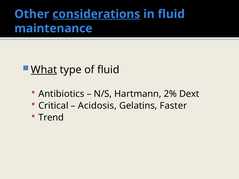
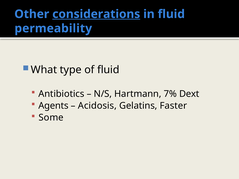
maintenance: maintenance -> permeability
What underline: present -> none
2%: 2% -> 7%
Critical: Critical -> Agents
Trend: Trend -> Some
